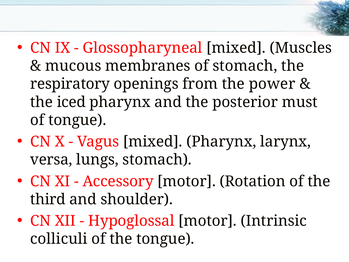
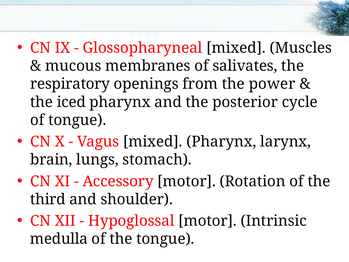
of stomach: stomach -> salivates
must: must -> cycle
versa: versa -> brain
colliculi: colliculi -> medulla
